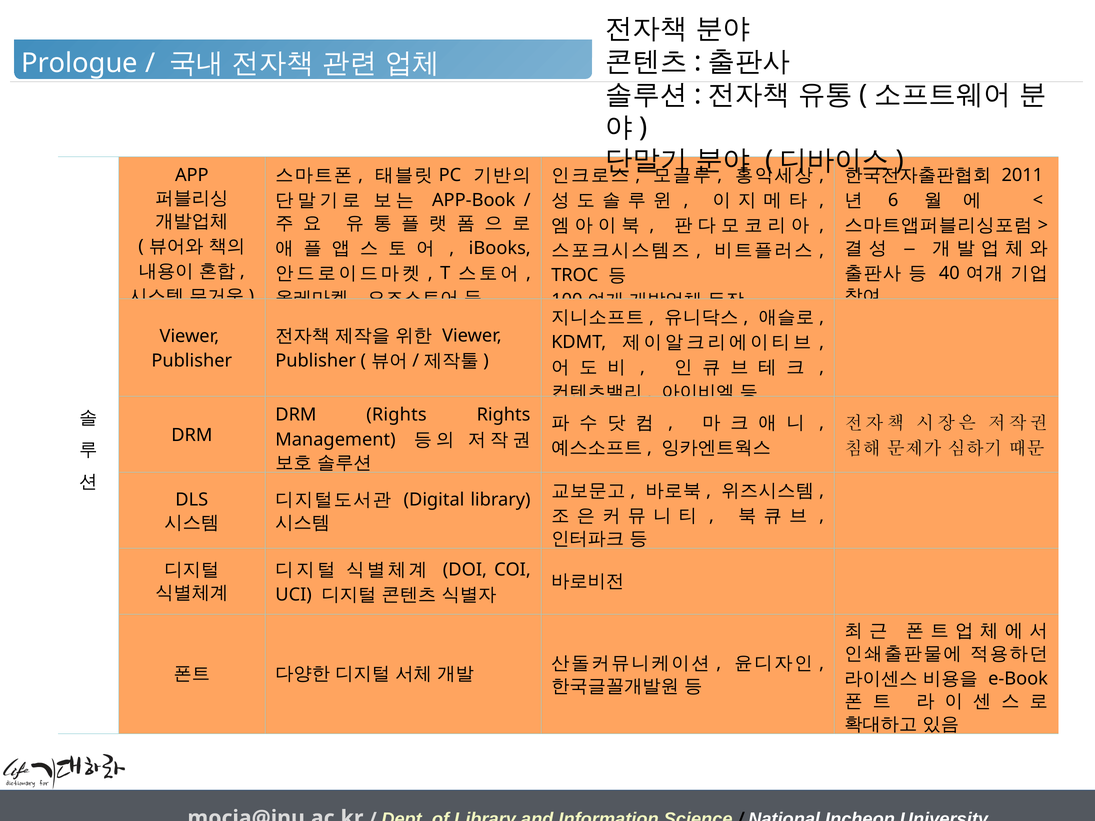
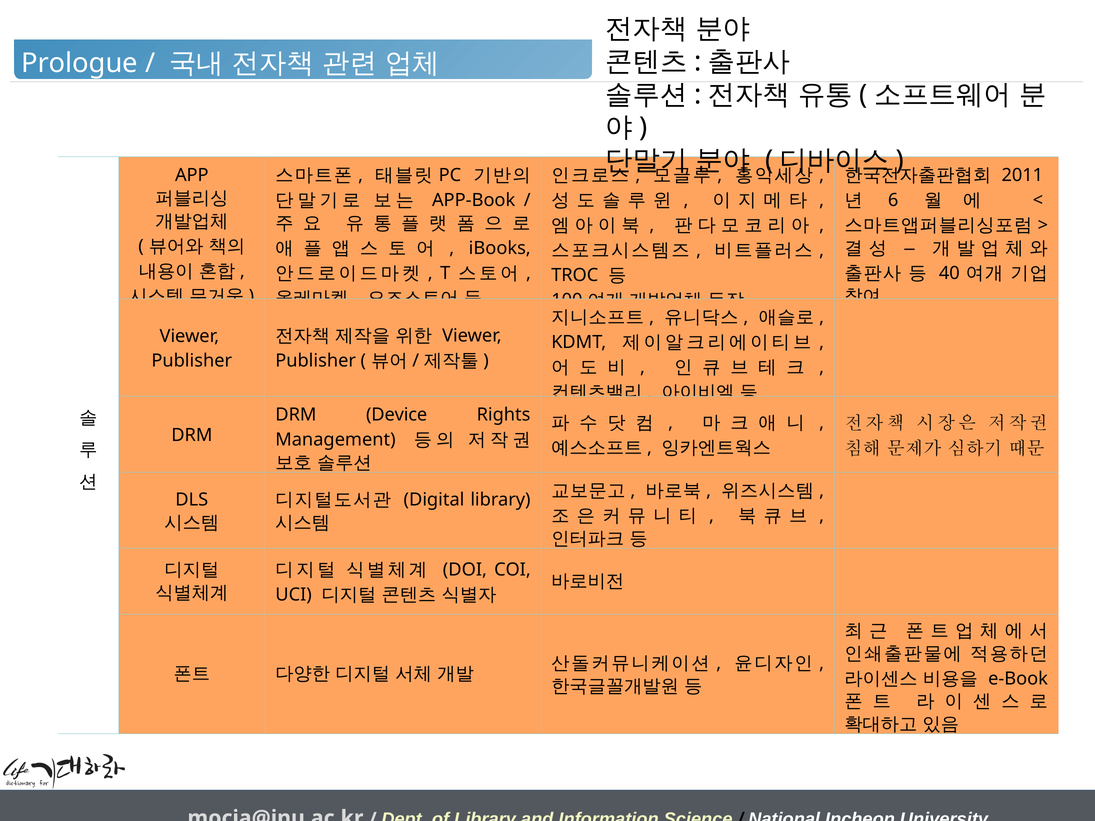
DRM Rights: Rights -> Device
